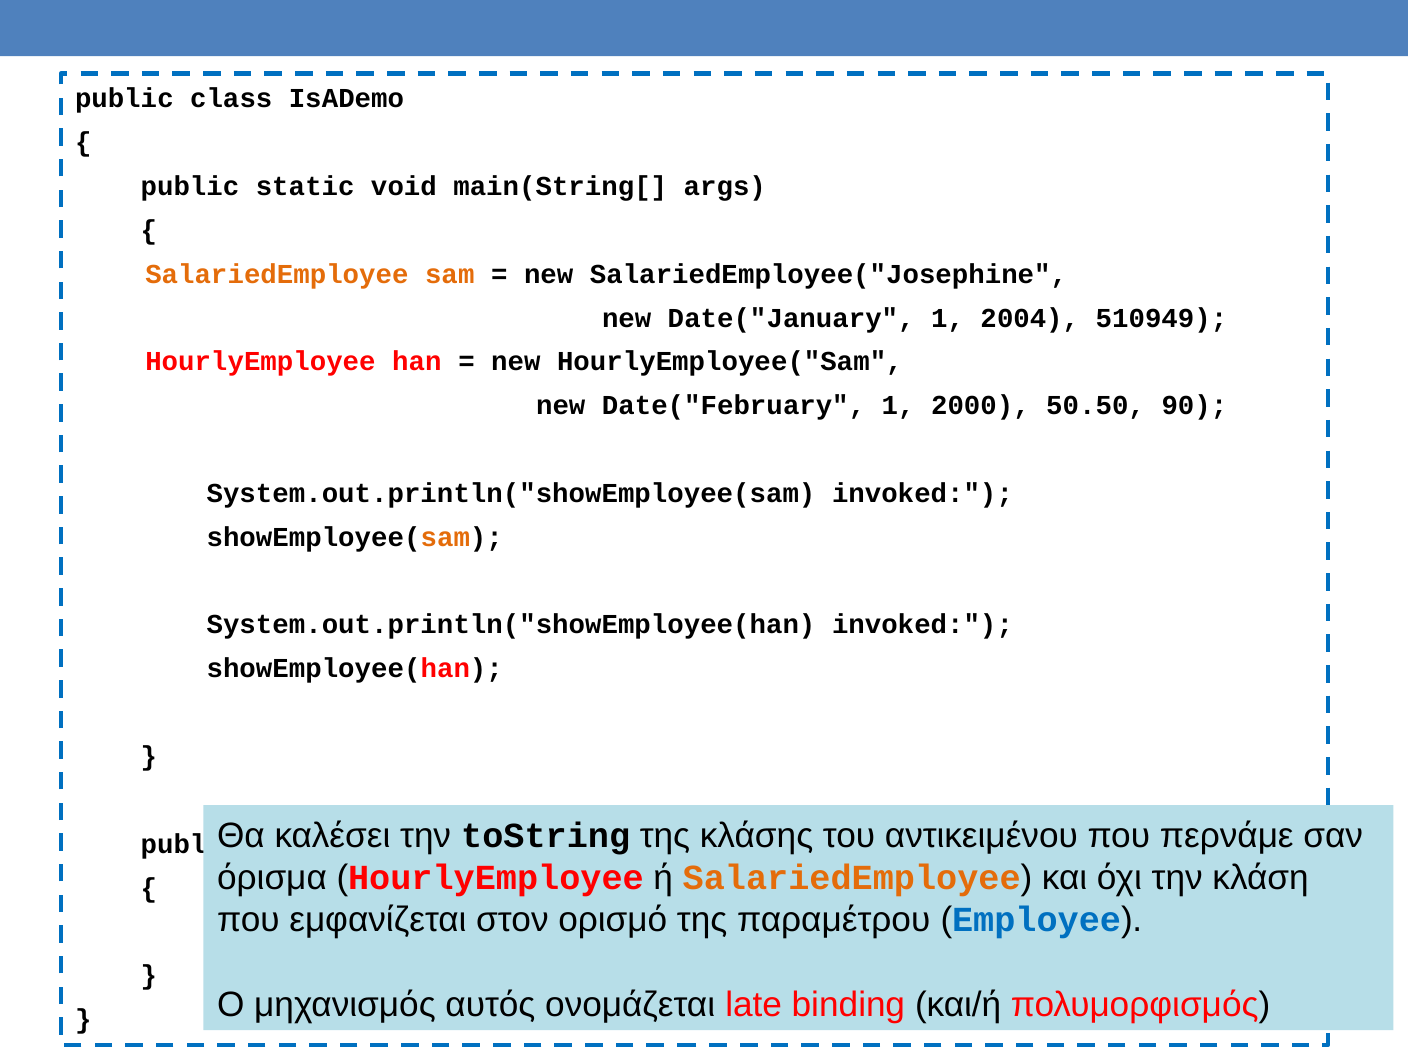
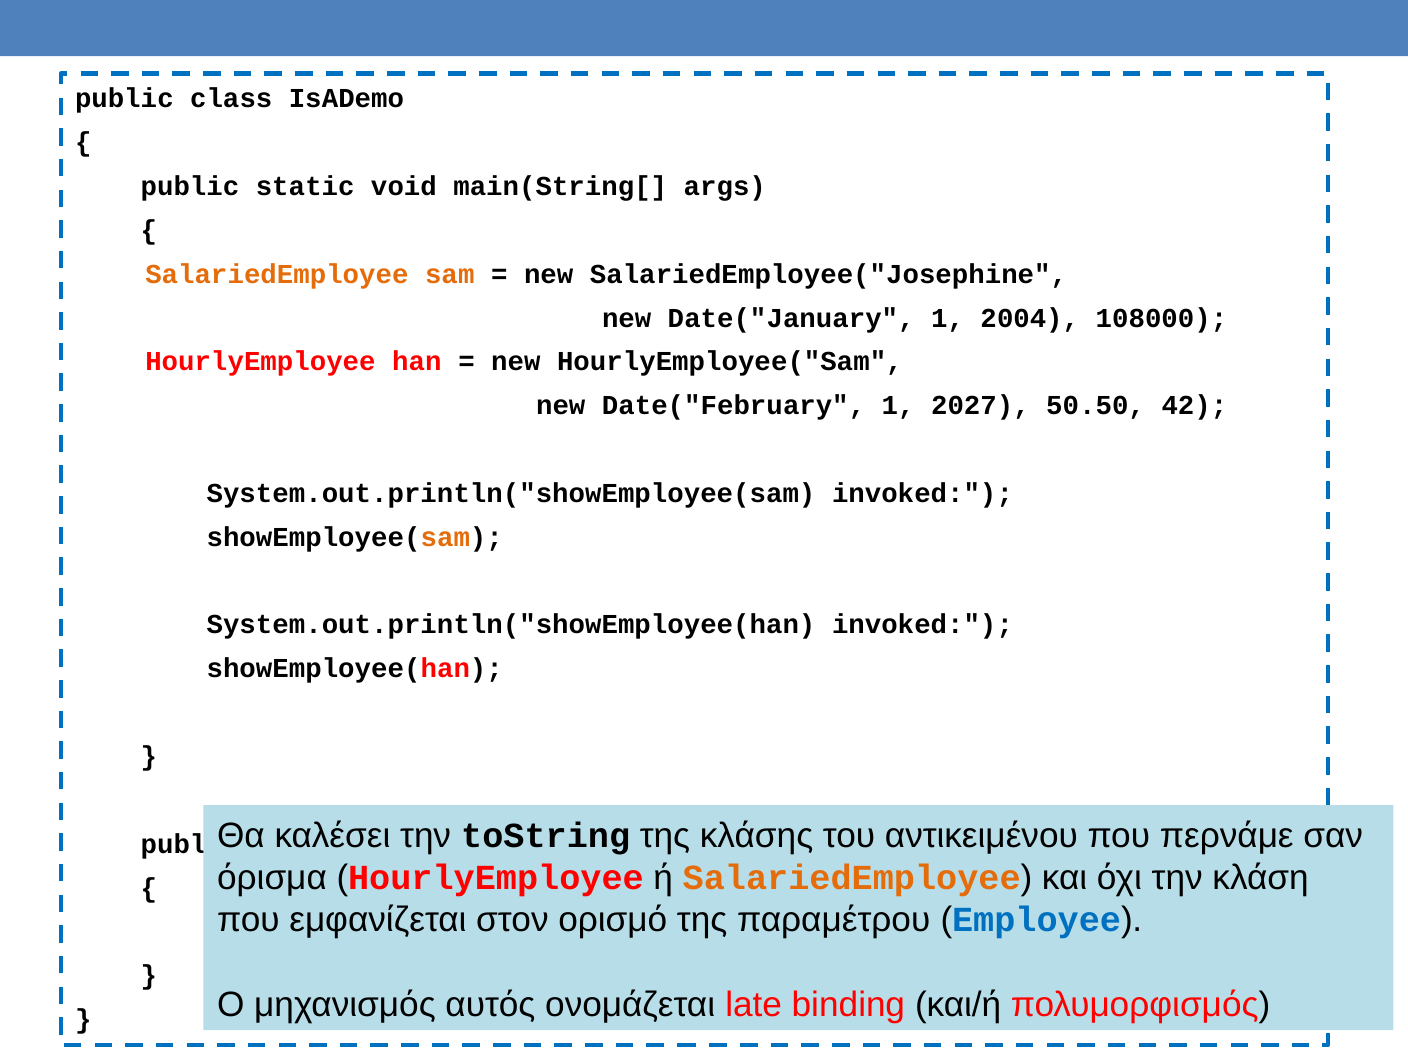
510949: 510949 -> 108000
2000: 2000 -> 2027
90: 90 -> 42
